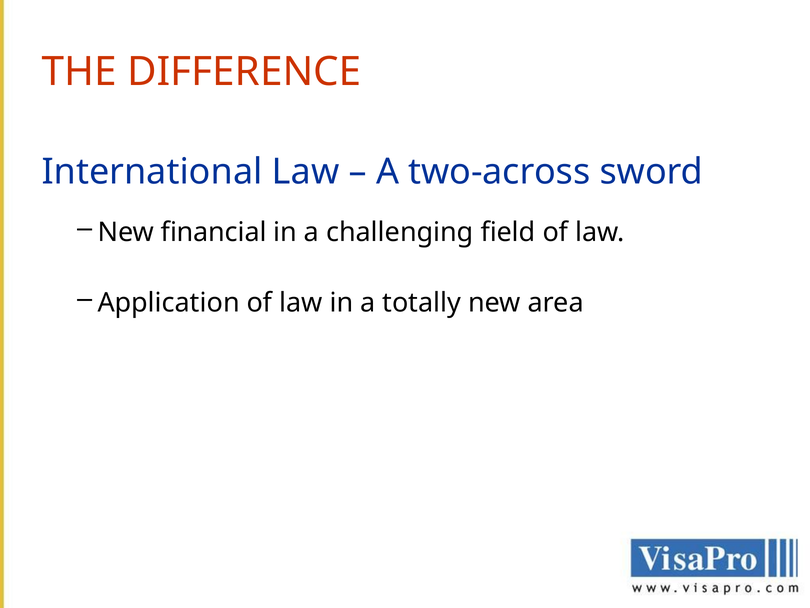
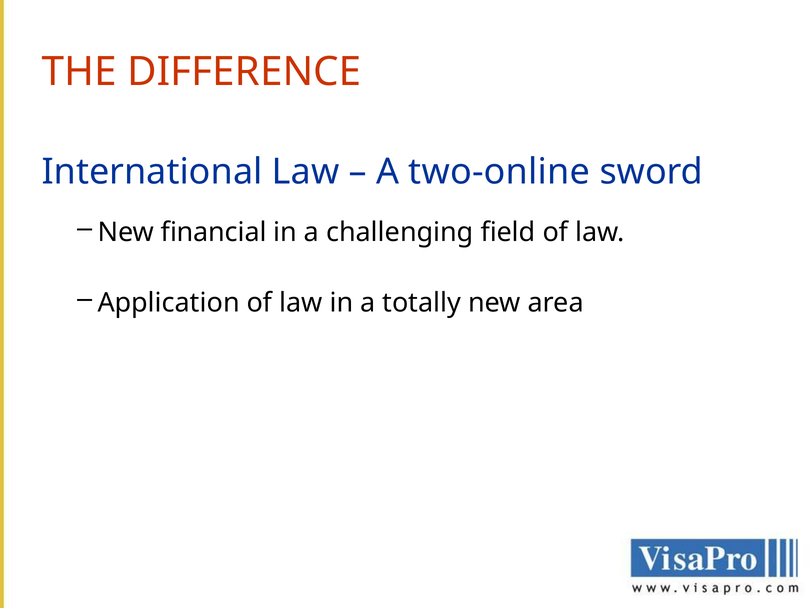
two-across: two-across -> two-online
